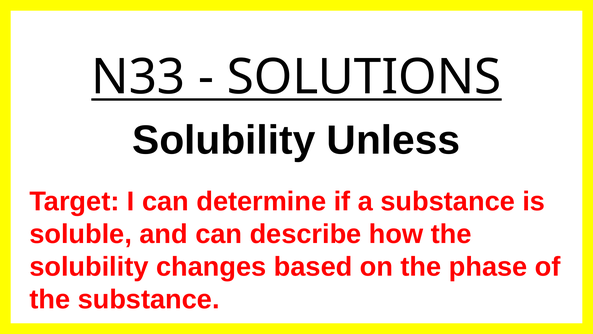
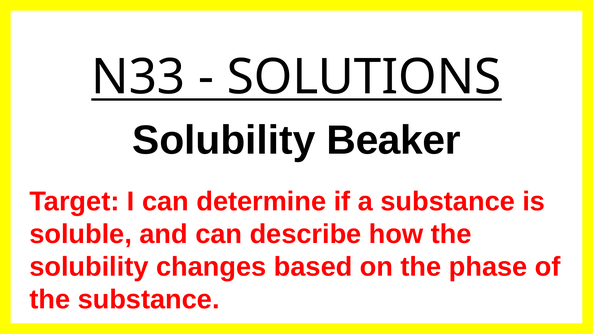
Unless: Unless -> Beaker
